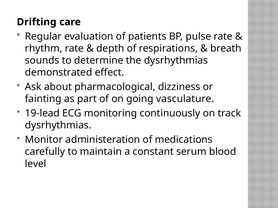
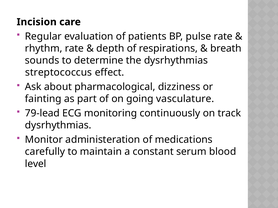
Drifting: Drifting -> Incision
demonstrated: demonstrated -> streptococcus
19-lead: 19-lead -> 79-lead
